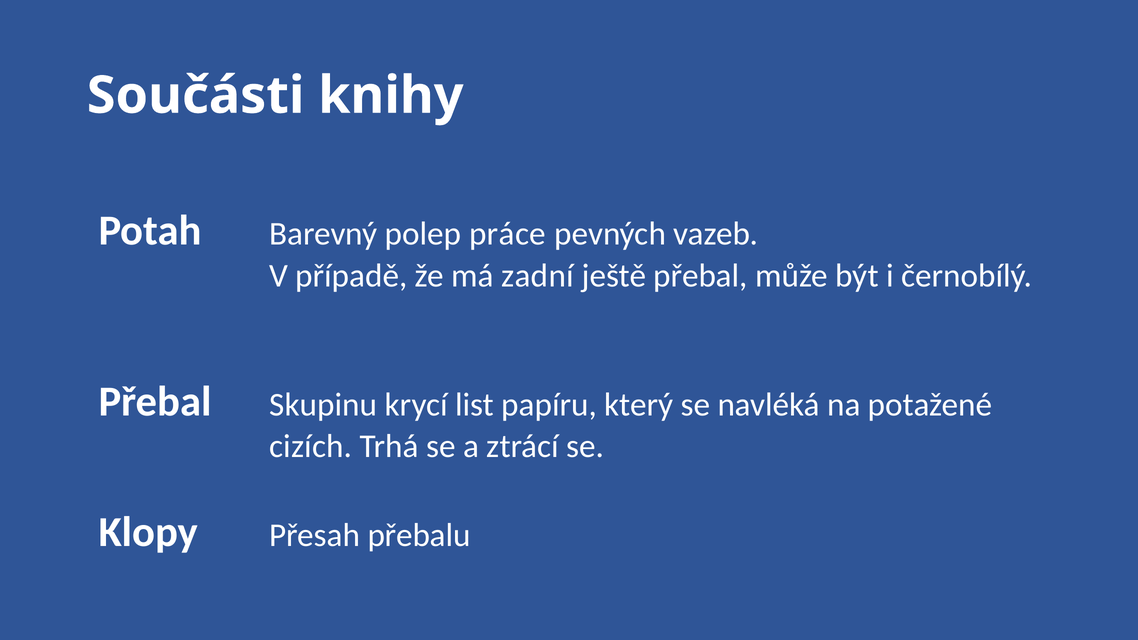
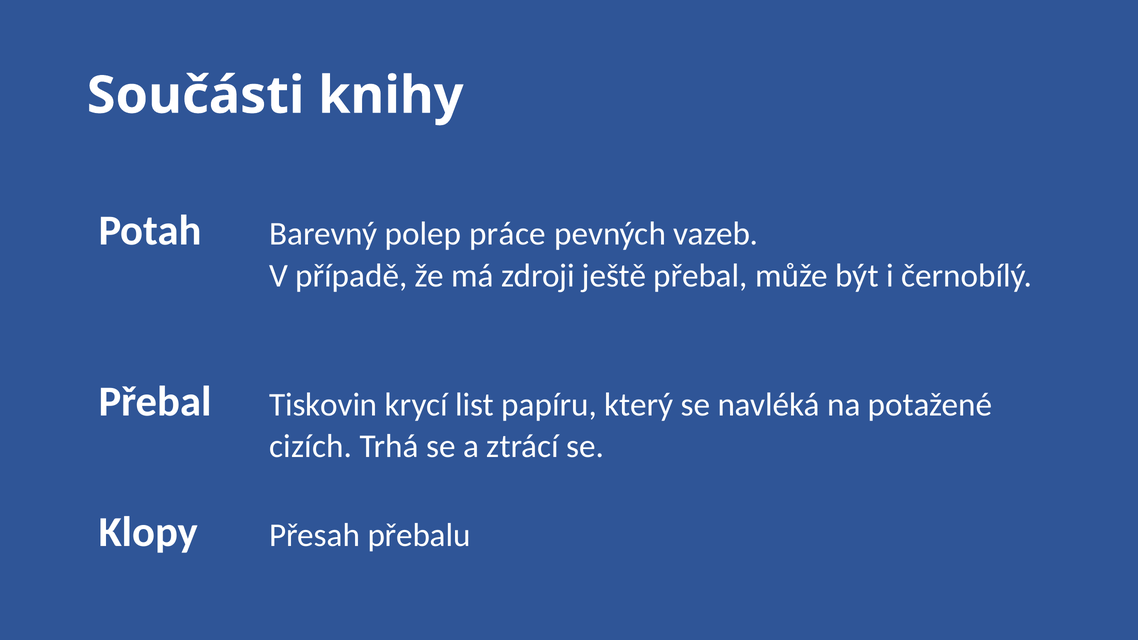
zadní: zadní -> zdroji
Skupinu: Skupinu -> Tiskovin
